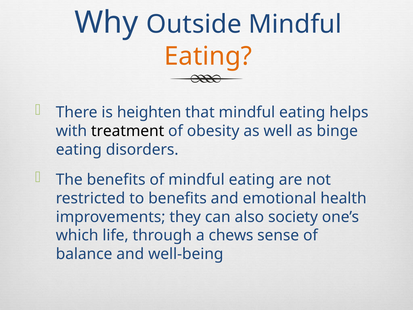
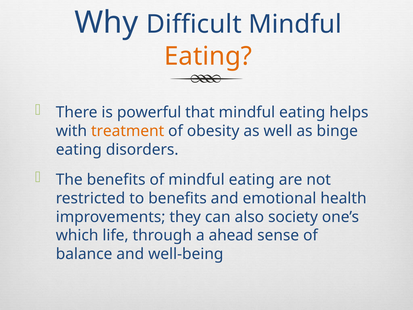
Outside: Outside -> Difficult
heighten: heighten -> powerful
treatment colour: black -> orange
chews: chews -> ahead
